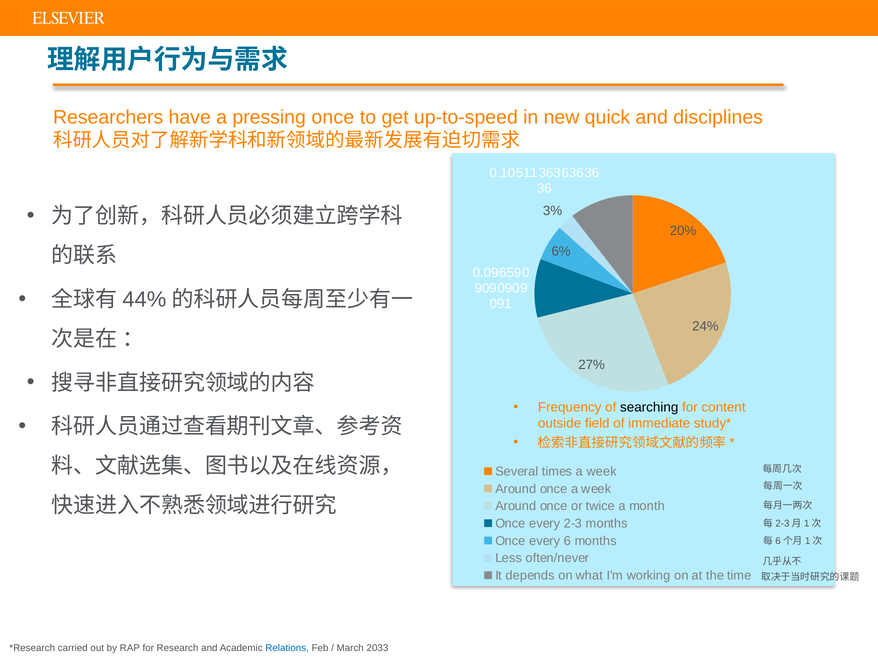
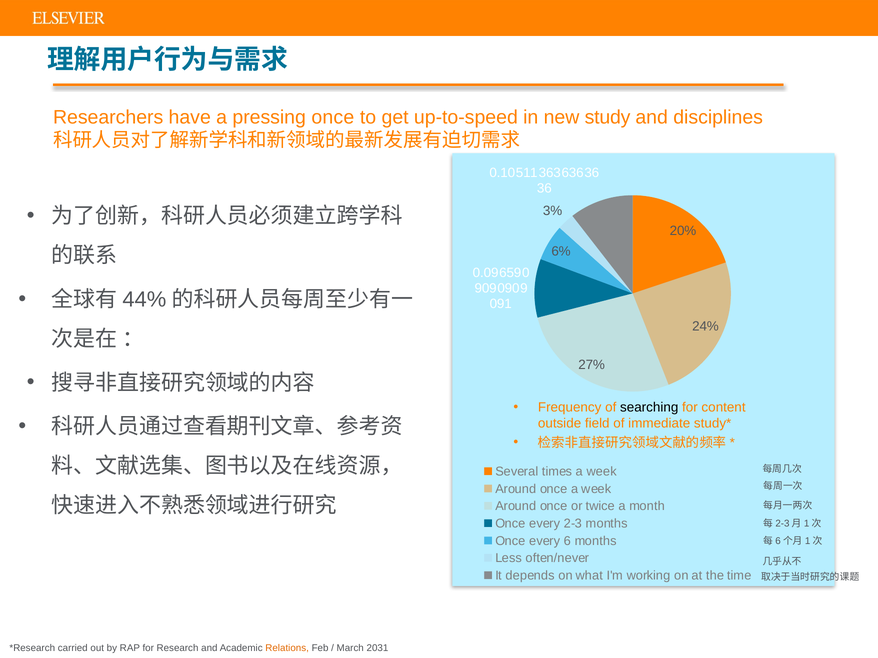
quick: quick -> study
Relations colour: blue -> orange
2033: 2033 -> 2031
